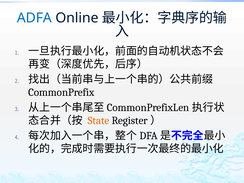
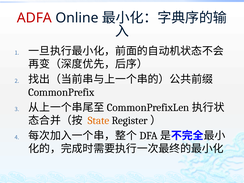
ADFA colour: blue -> red
